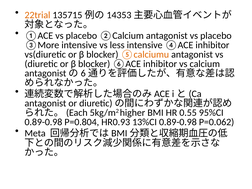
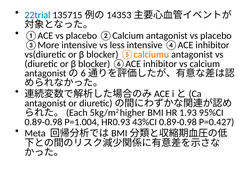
22trial colour: orange -> blue
0.55: 0.55 -> 1.93
P=0.804: P=0.804 -> P=1.004
13%CI: 13%CI -> 43%CI
P=0.062: P=0.062 -> P=0.427
